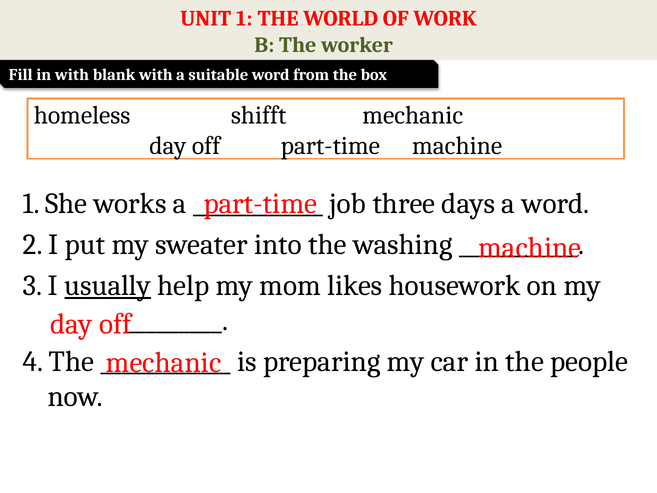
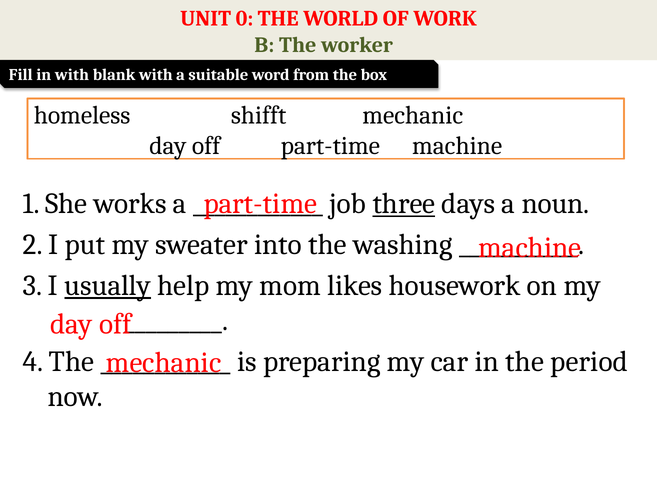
UNIT 1: 1 -> 0
three underline: none -> present
a word: word -> noun
people: people -> period
